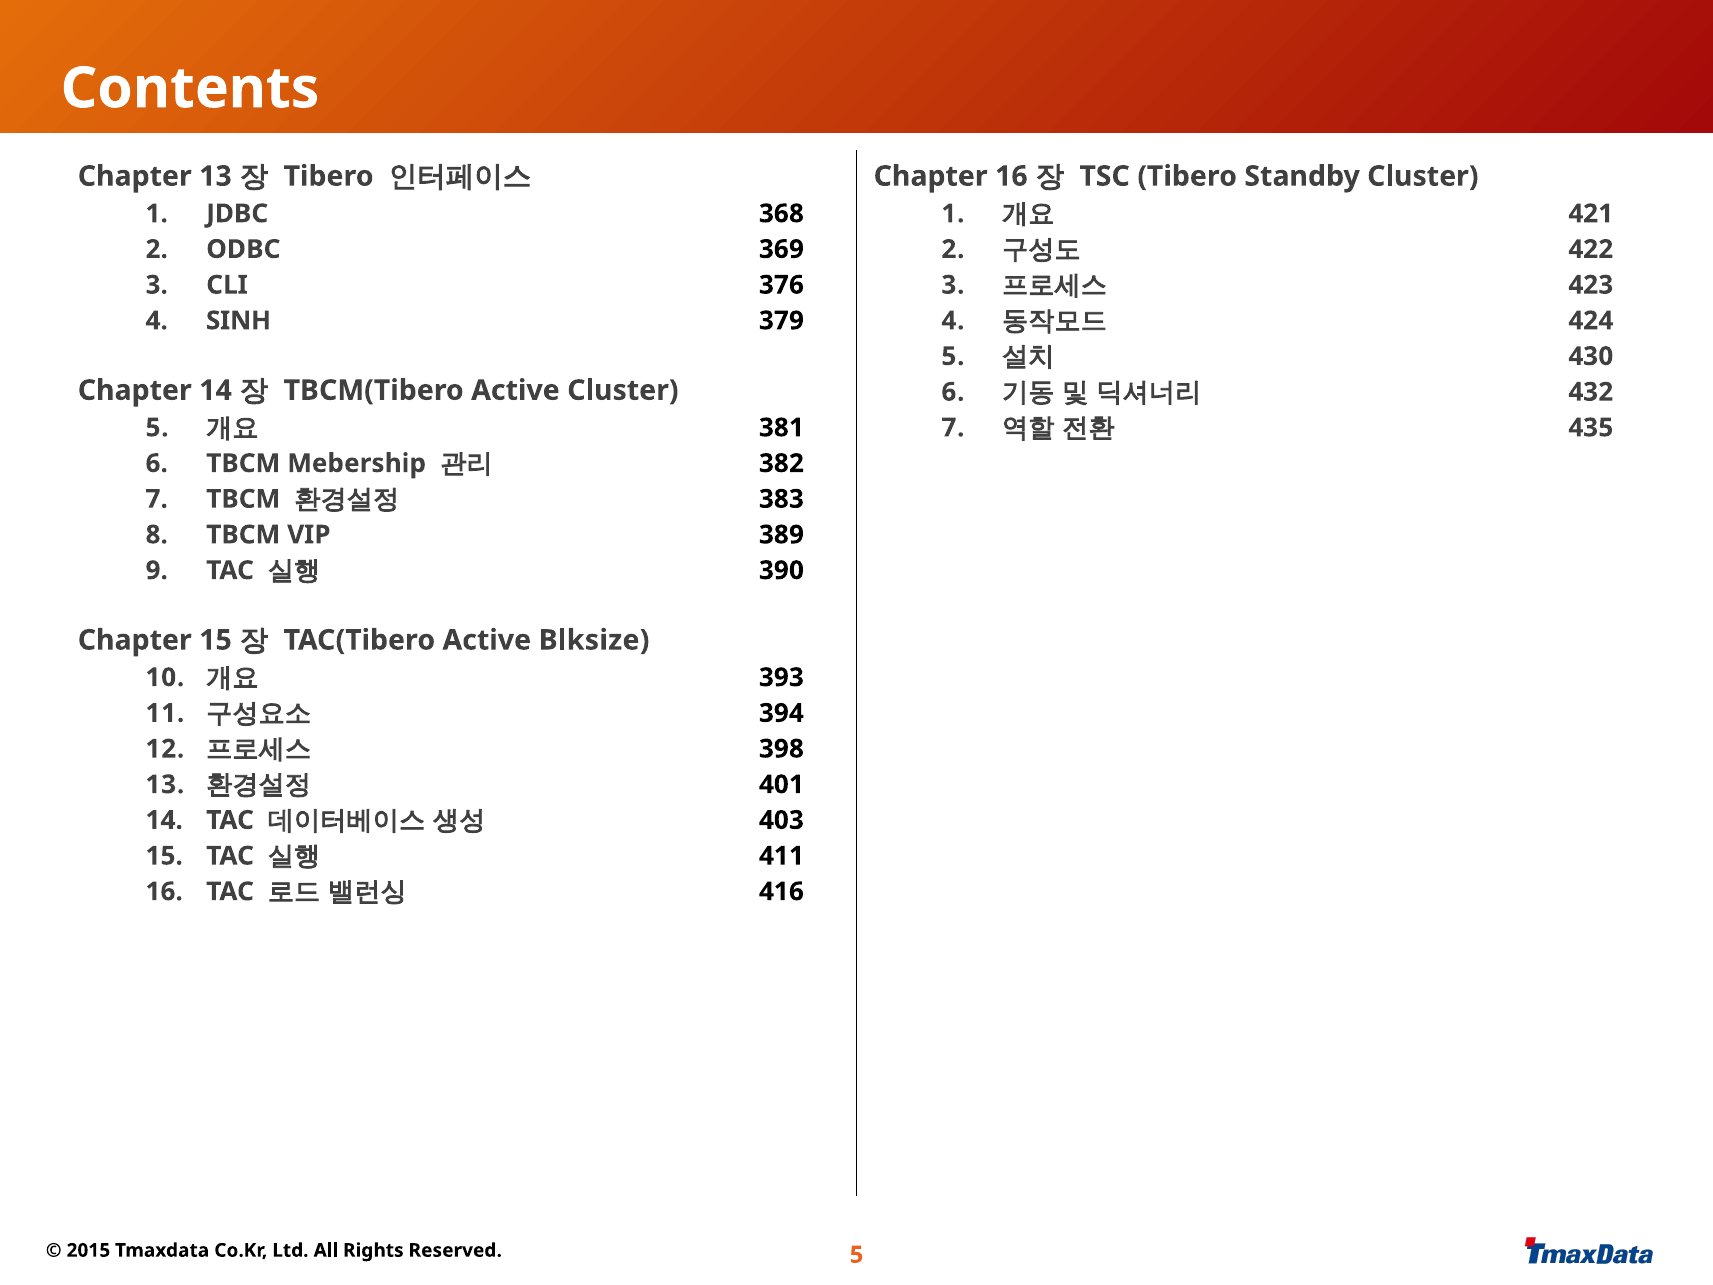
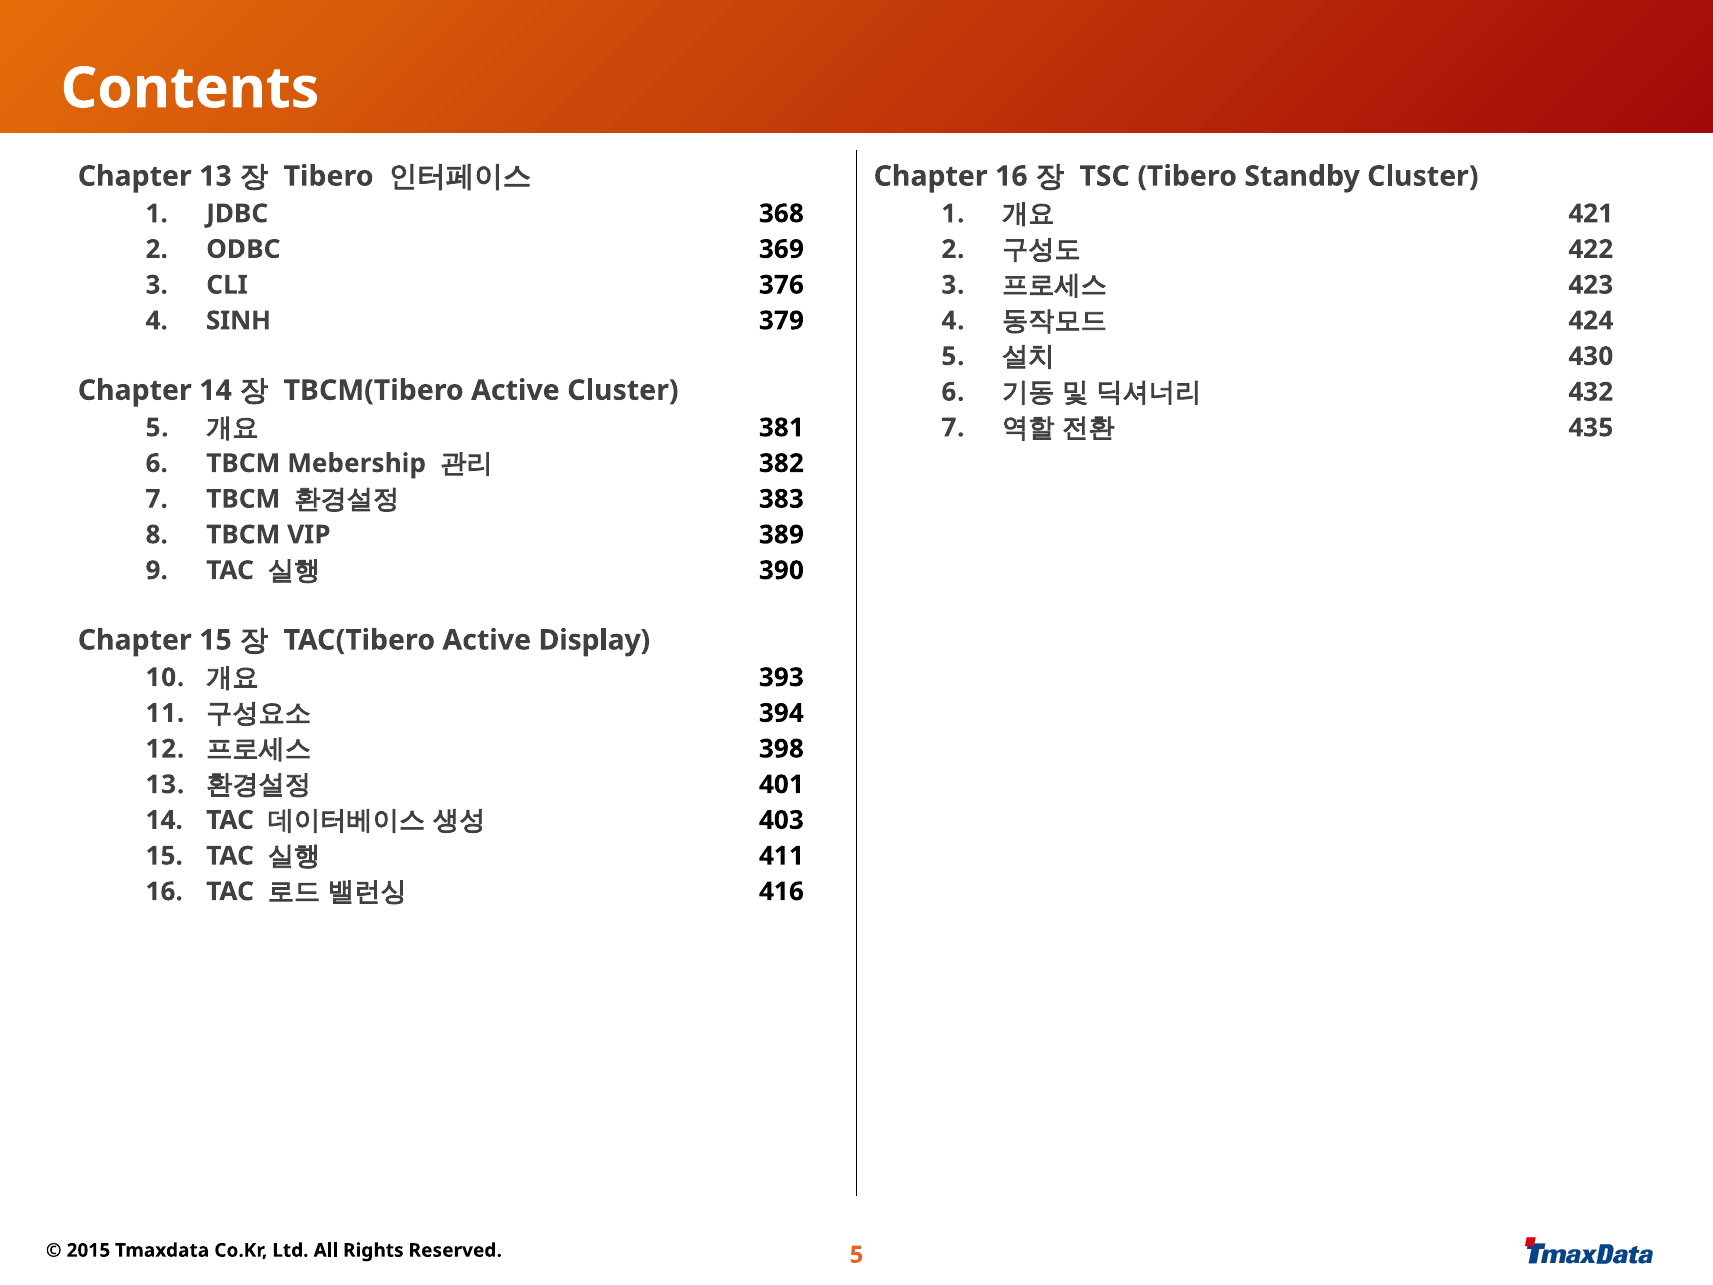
Blksize: Blksize -> Display
